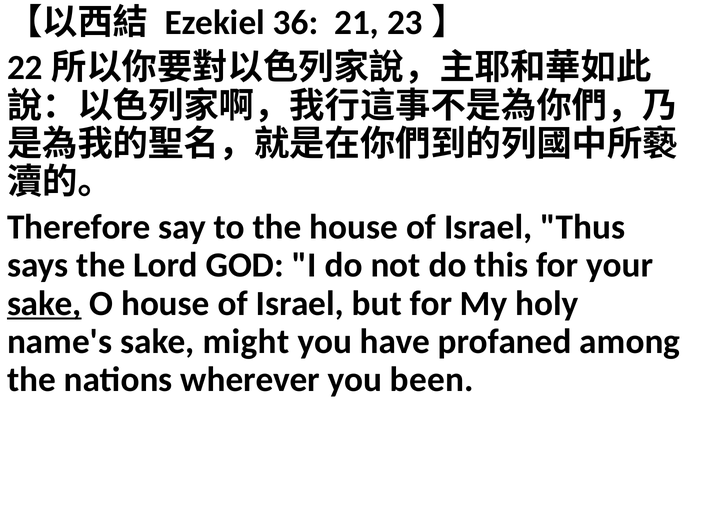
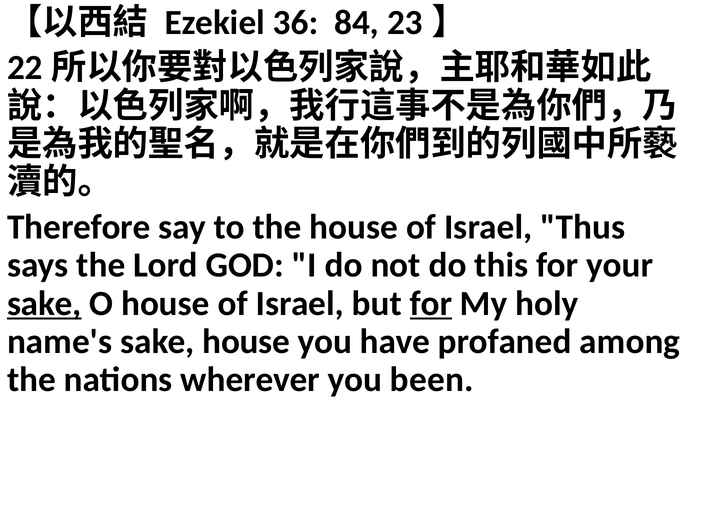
21: 21 -> 84
for at (431, 304) underline: none -> present
sake might: might -> house
